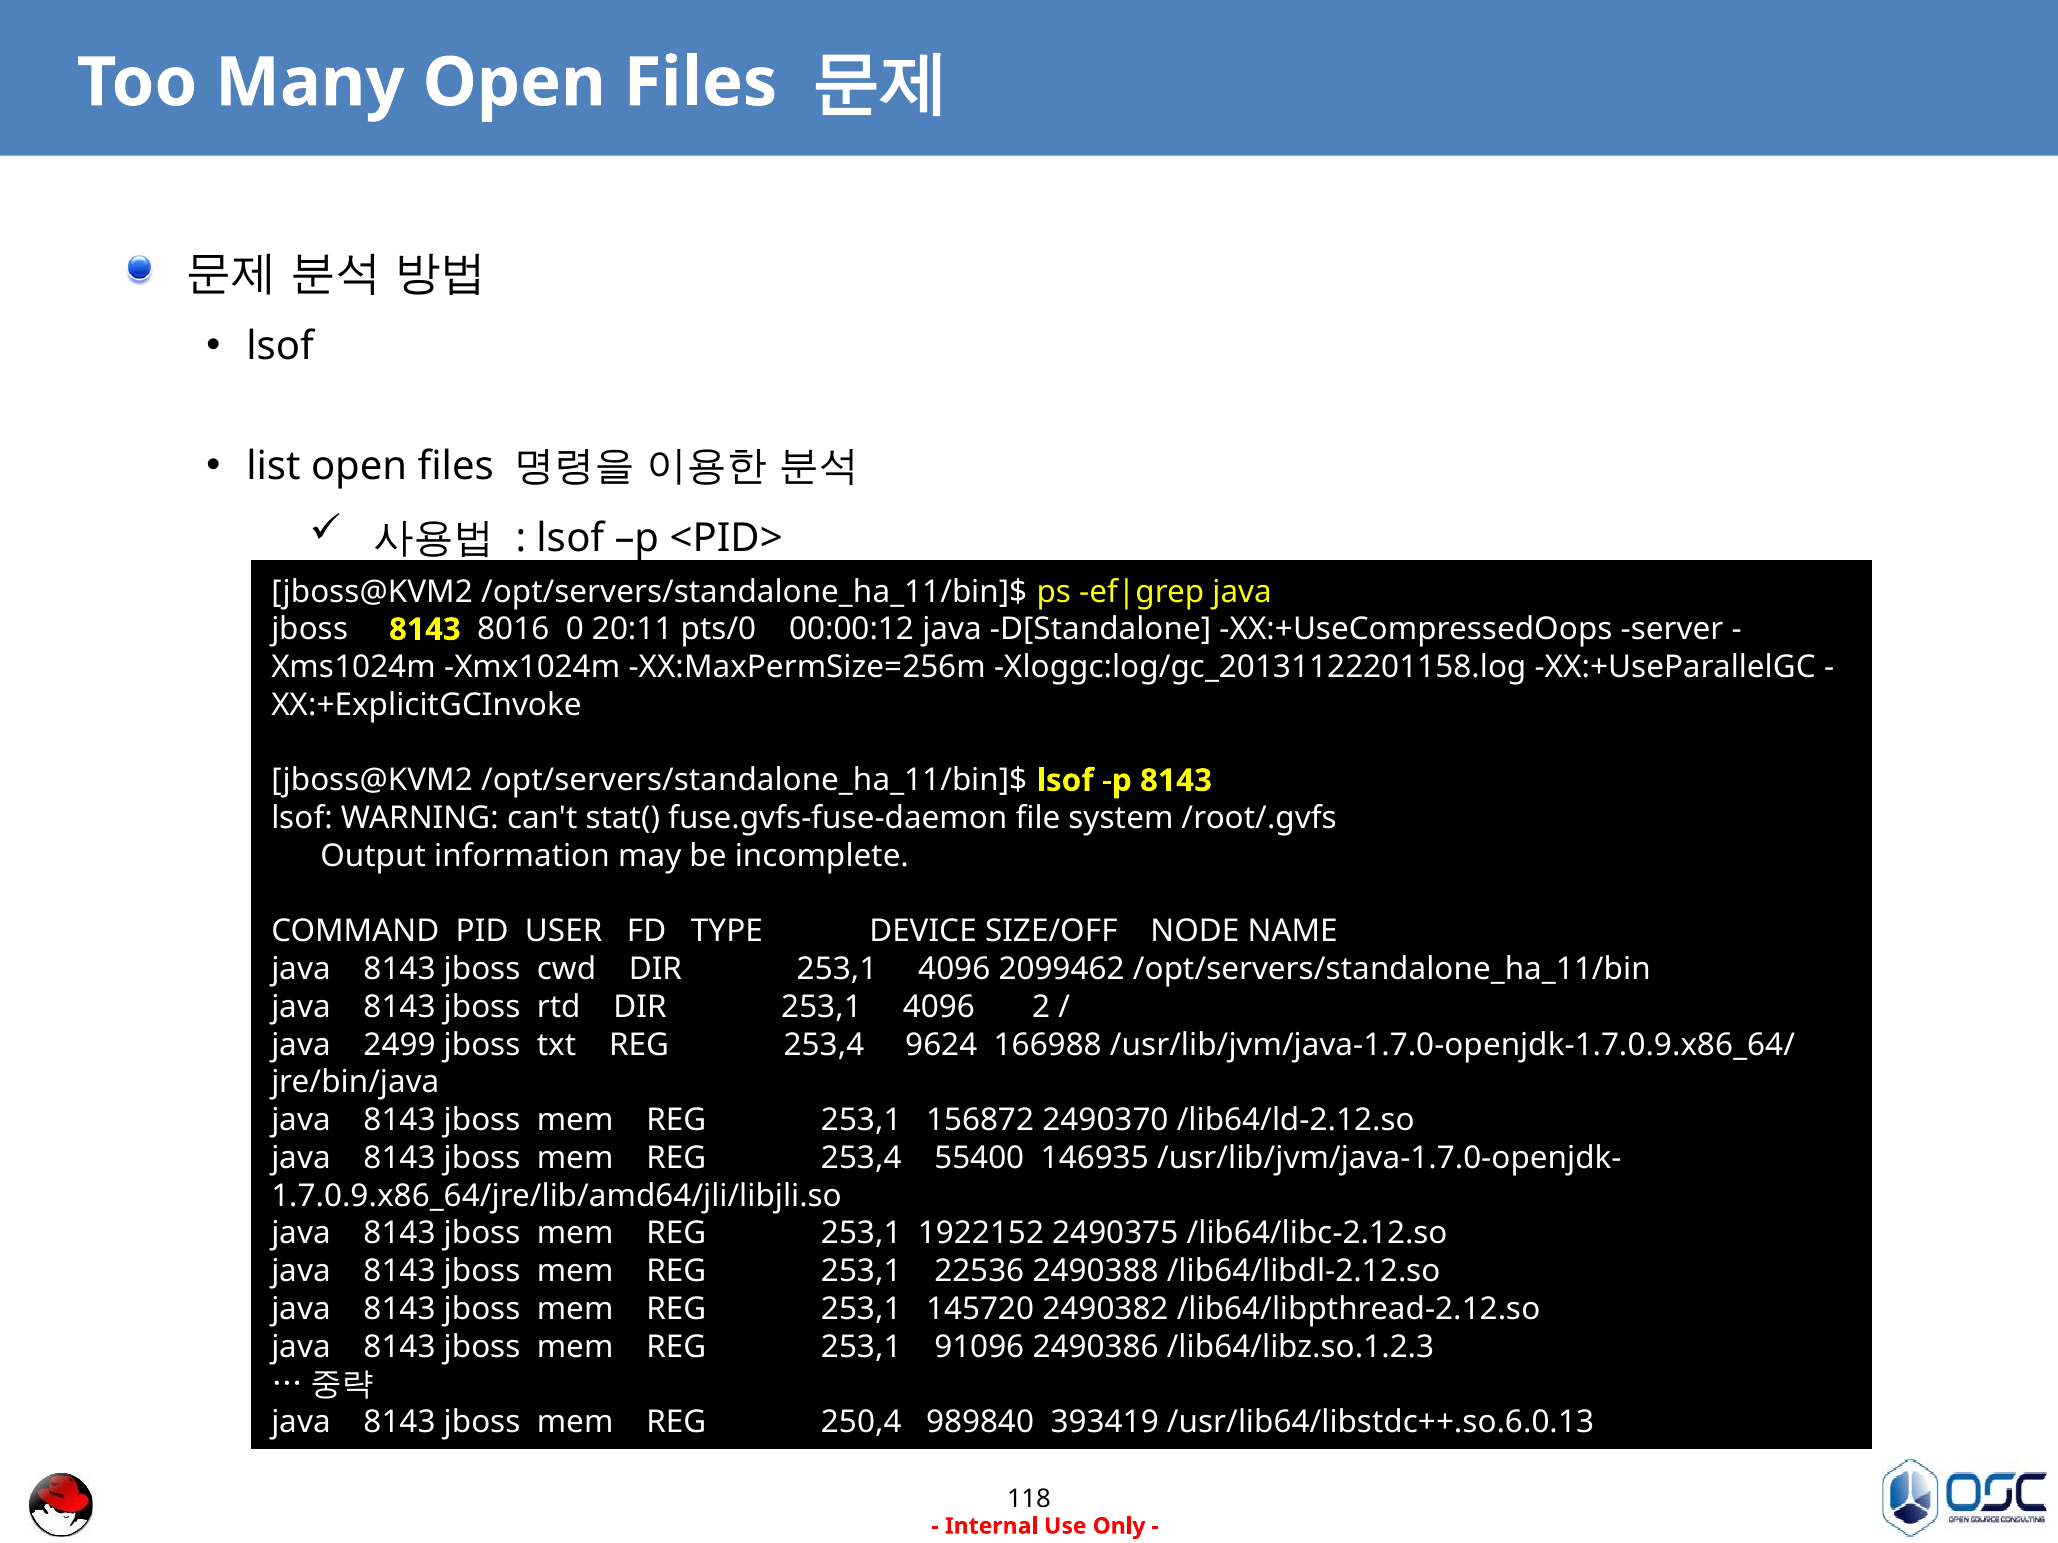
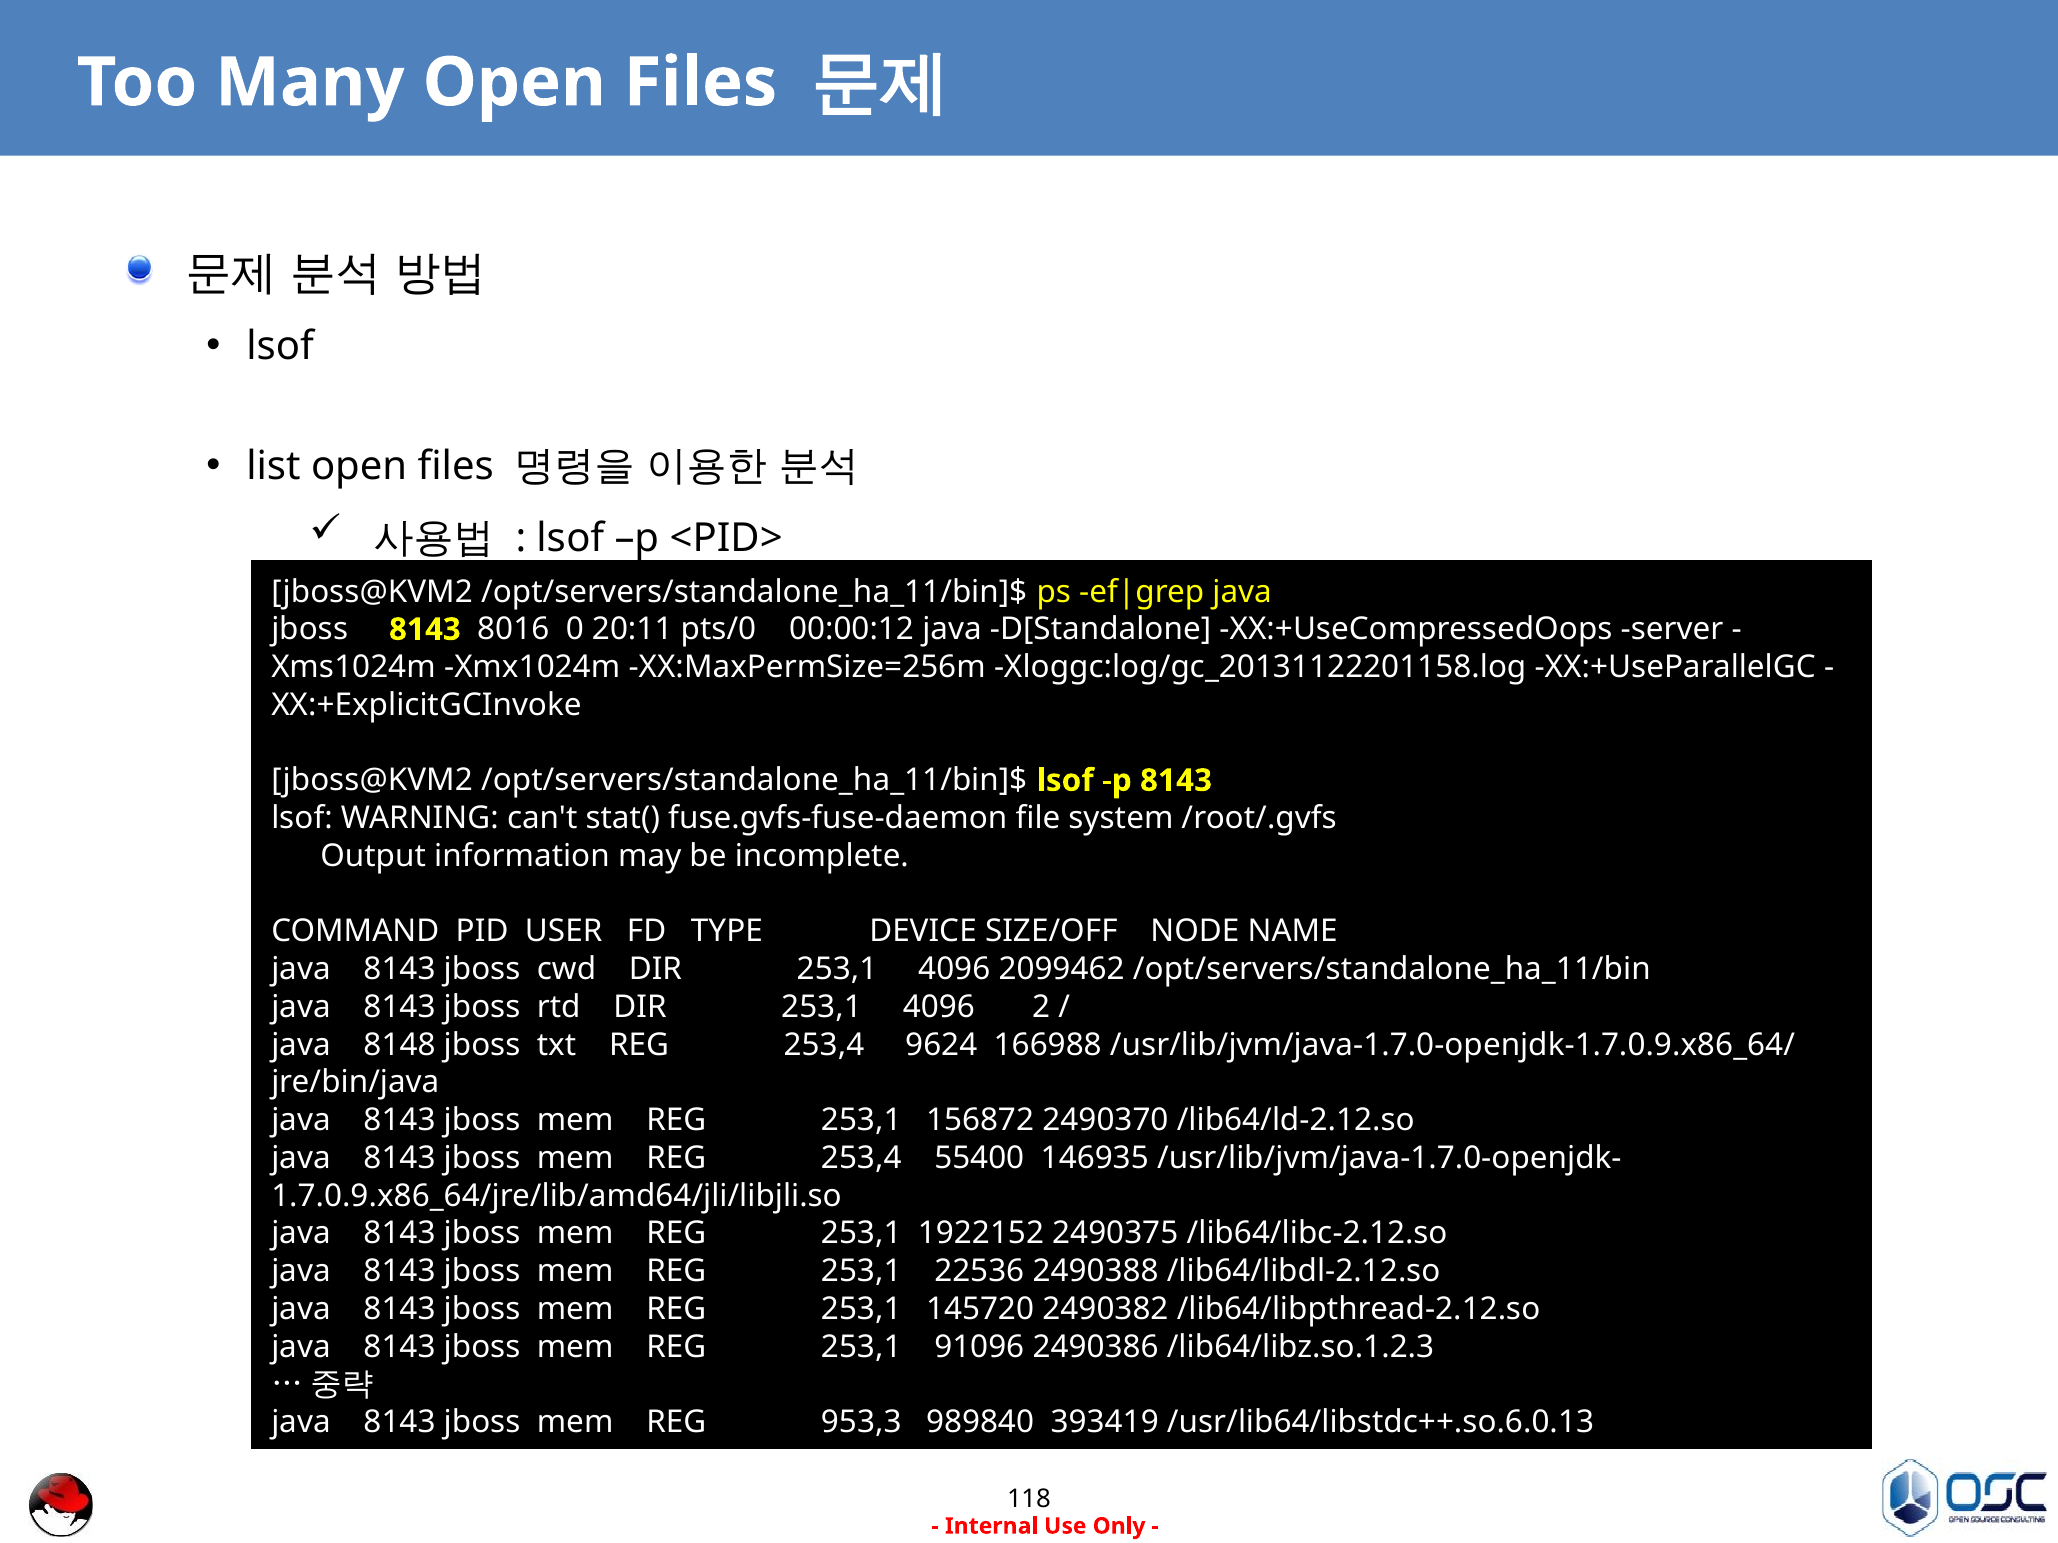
2499: 2499 -> 8148
250,4: 250,4 -> 953,3
